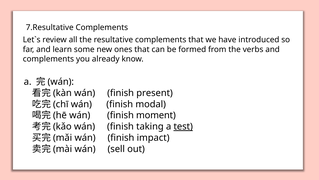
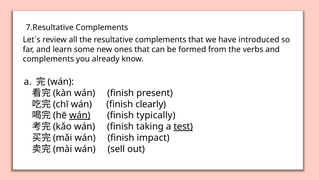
modal: modal -> clearly
wán at (80, 115) underline: none -> present
moment: moment -> typically
